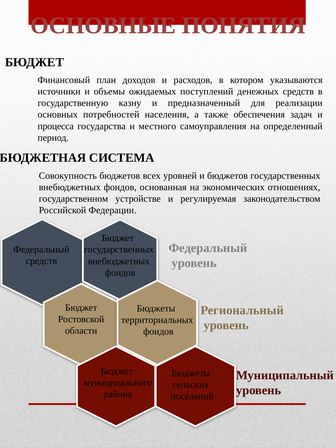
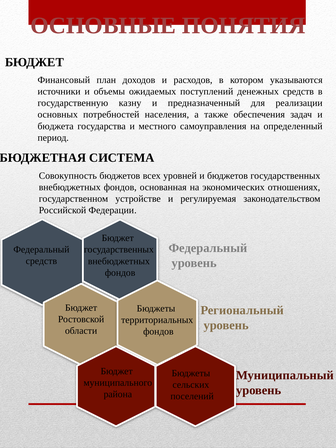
процесса: процесса -> бюджета
